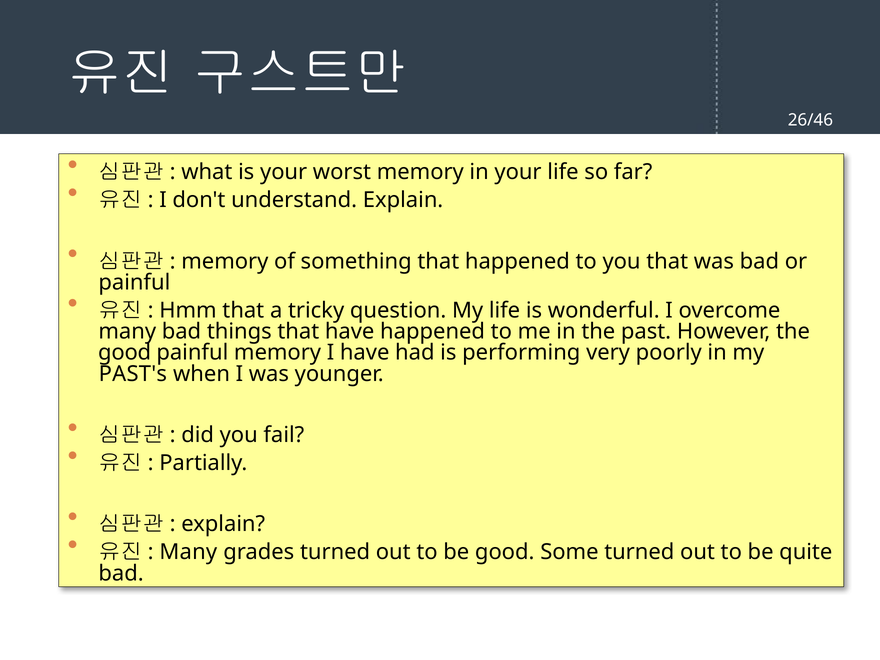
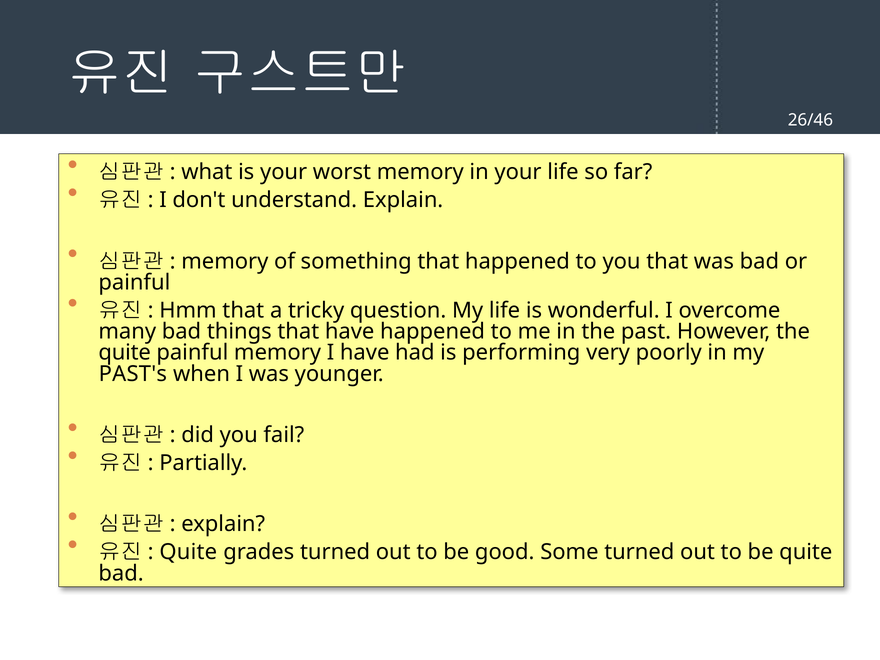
good at (125, 353): good -> quite
Many at (188, 552): Many -> Quite
